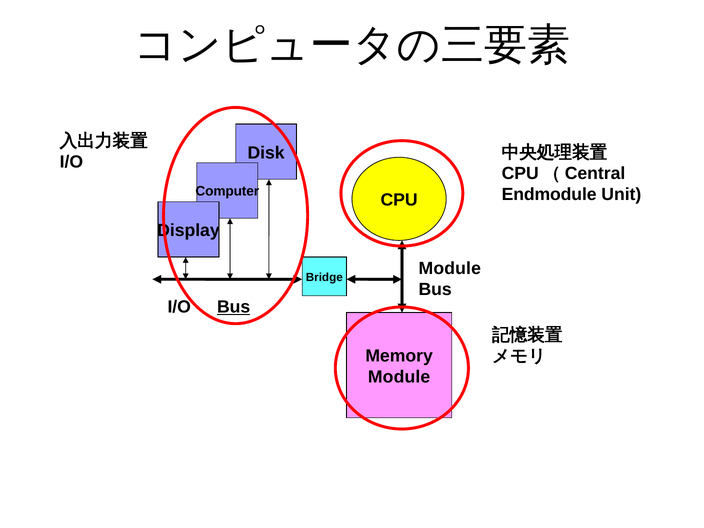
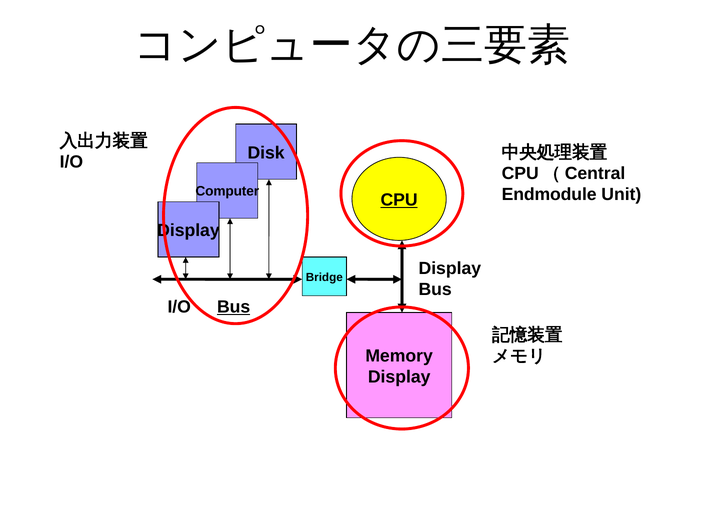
CPU underline: none -> present
Module at (450, 268): Module -> Display
Module at (399, 377): Module -> Display
